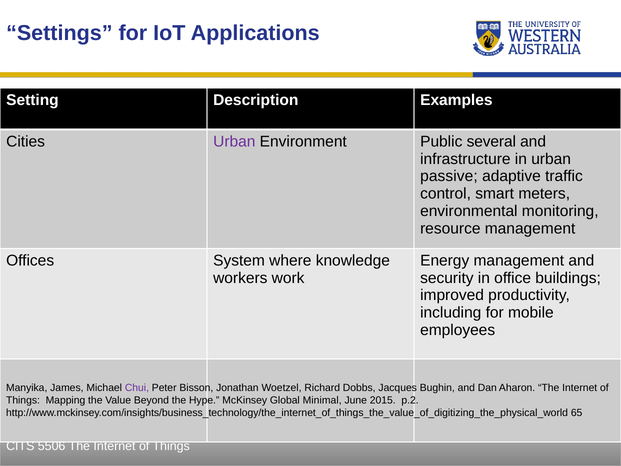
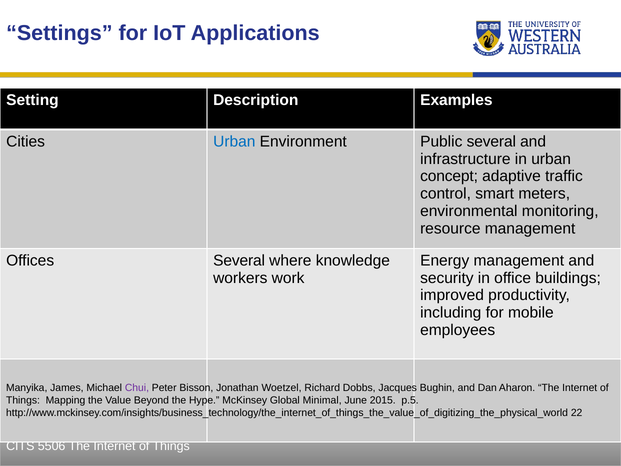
Urban at (234, 141) colour: purple -> blue
passive: passive -> concept
Offices System: System -> Several
p.2: p.2 -> p.5
65: 65 -> 22
